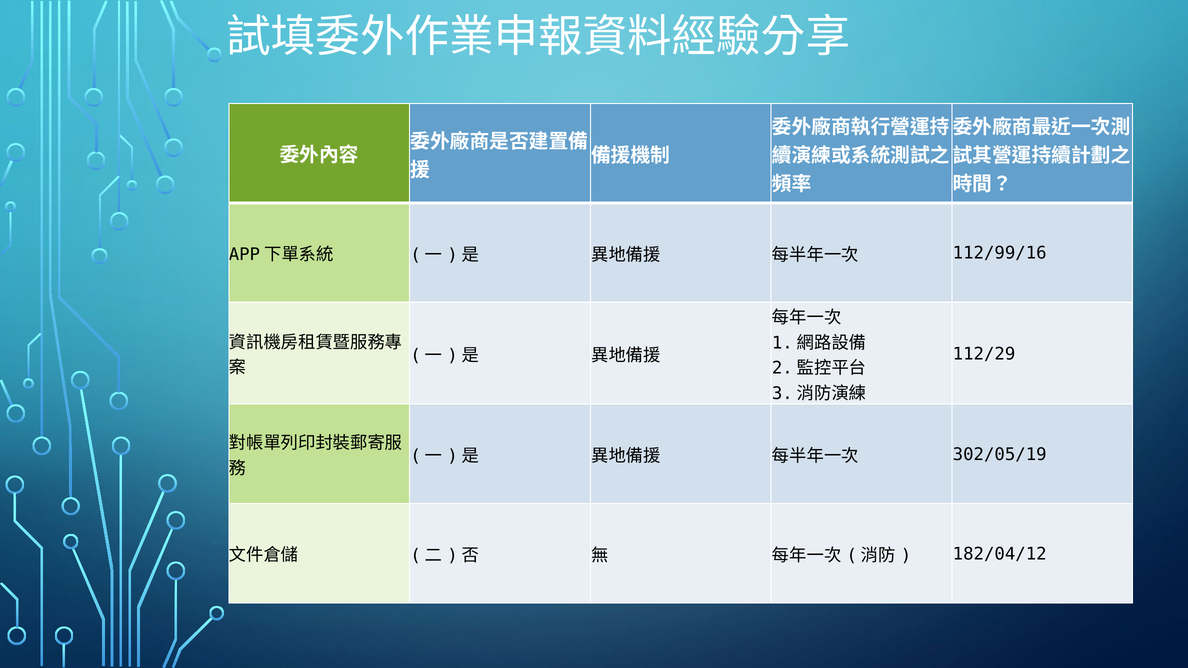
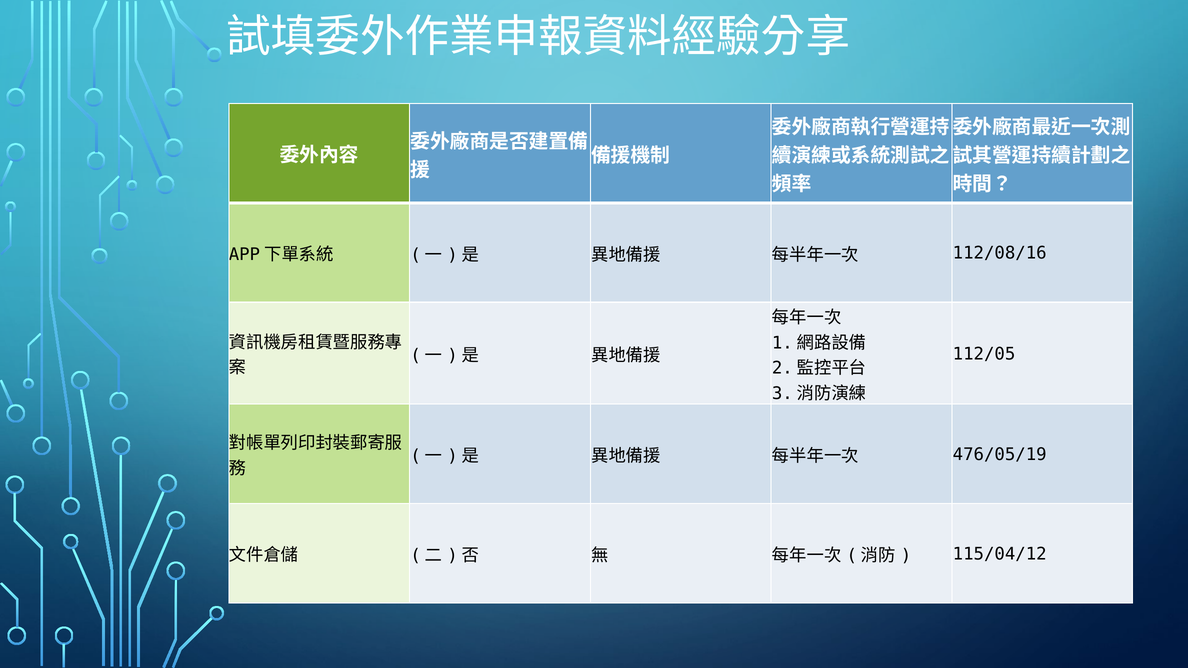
112/99/16: 112/99/16 -> 112/08/16
112/29: 112/29 -> 112/05
302/05/19: 302/05/19 -> 476/05/19
182/04/12: 182/04/12 -> 115/04/12
